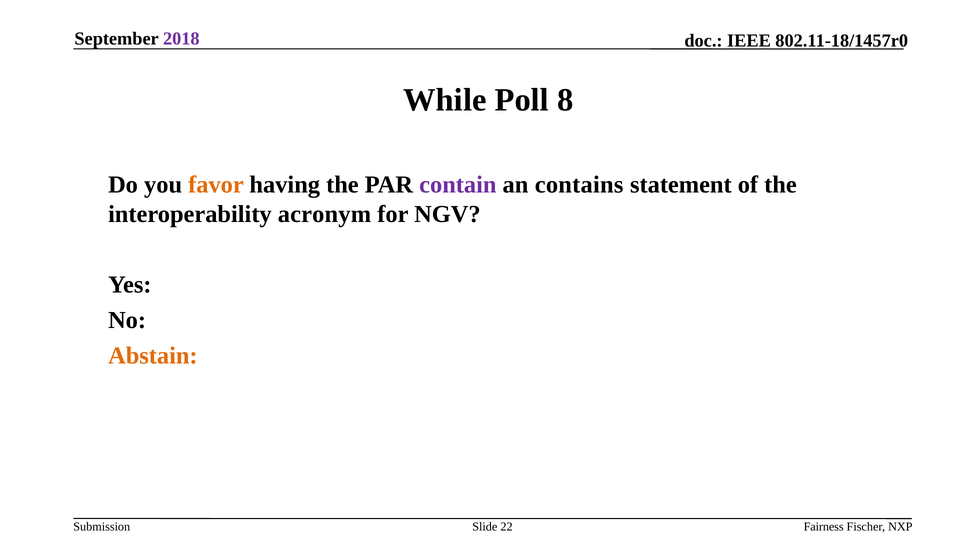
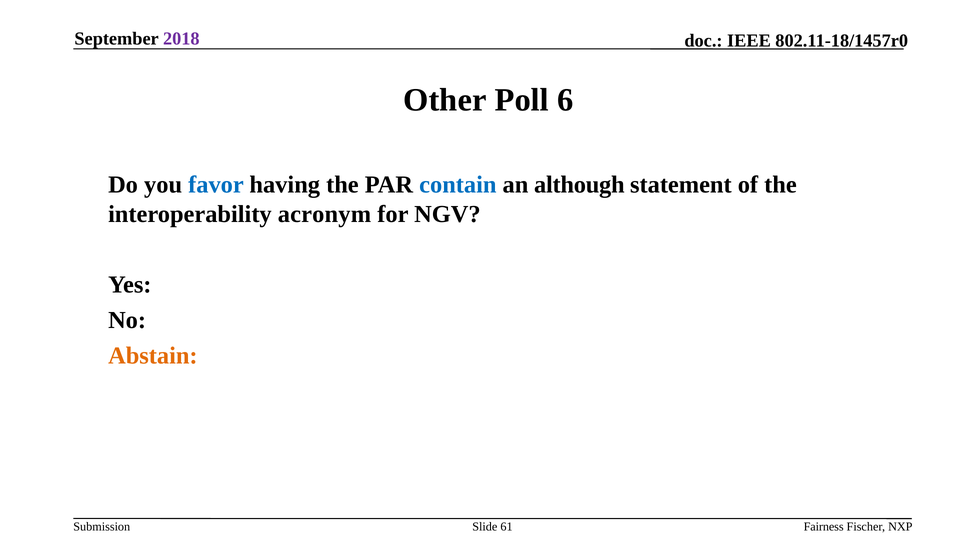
While: While -> Other
8: 8 -> 6
favor colour: orange -> blue
contain colour: purple -> blue
contains: contains -> although
22: 22 -> 61
